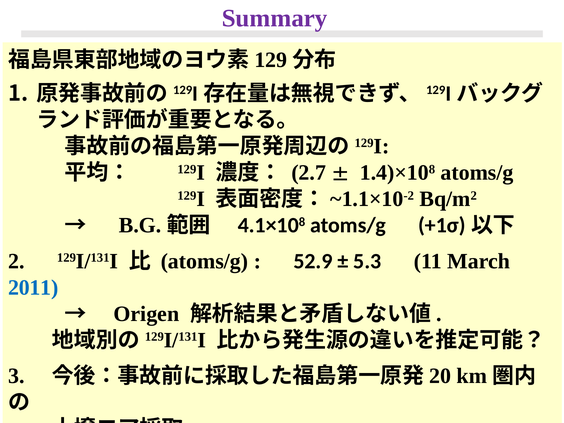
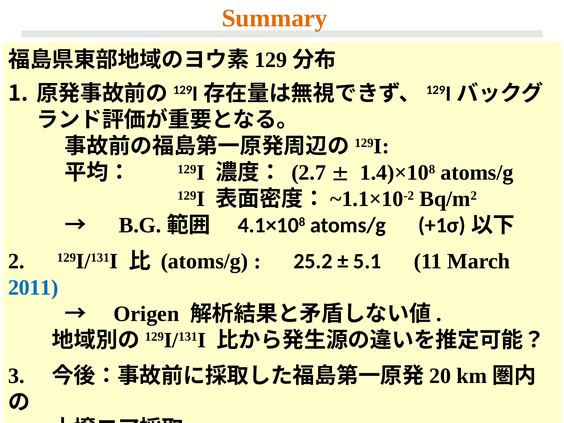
Summary colour: purple -> orange
52.9: 52.9 -> 25.2
5.3: 5.3 -> 5.1
